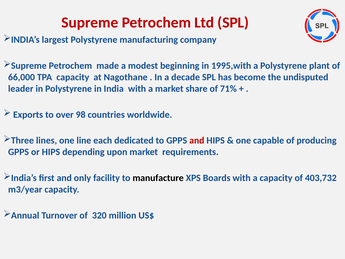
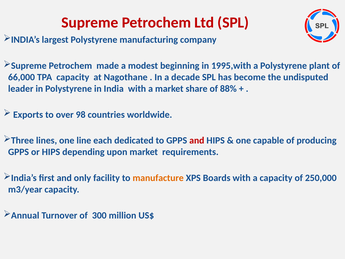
71%: 71% -> 88%
manufacture colour: black -> orange
403,732: 403,732 -> 250,000
320: 320 -> 300
